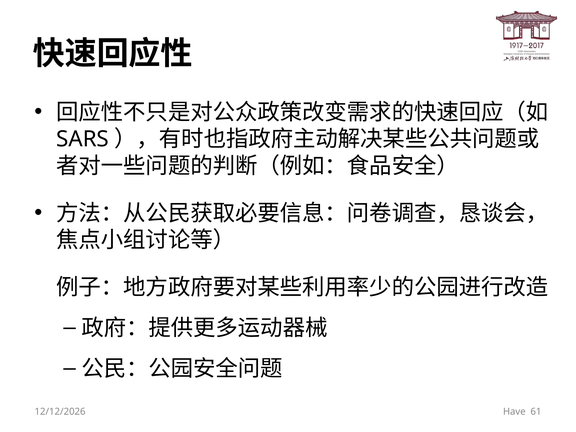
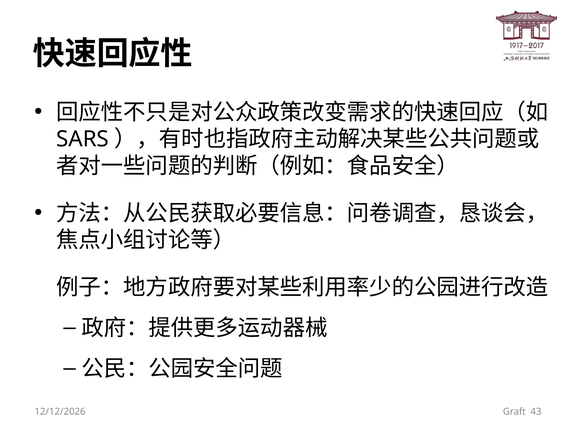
Have: Have -> Graft
61: 61 -> 43
